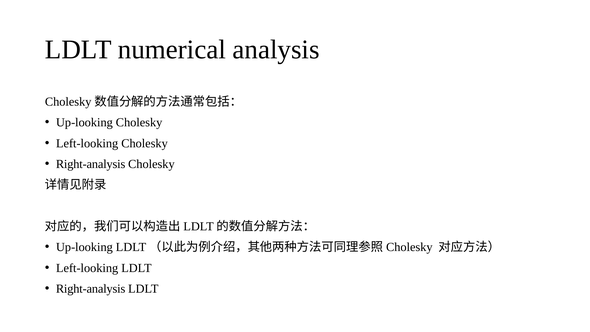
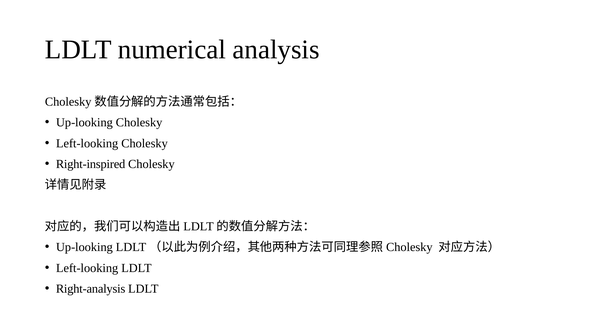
Right-analysis at (91, 164): Right-analysis -> Right-inspired
